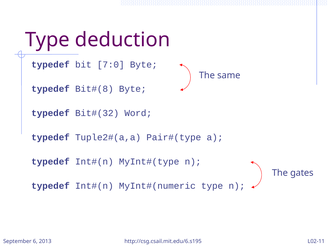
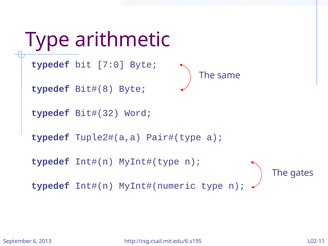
deduction: deduction -> arithmetic
